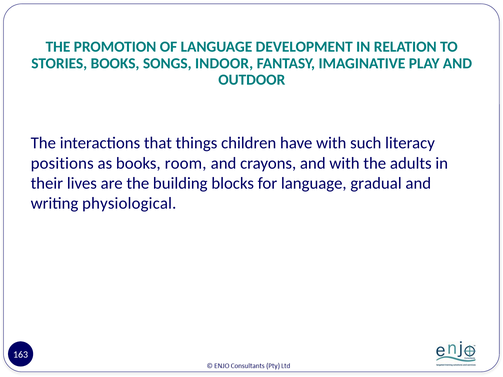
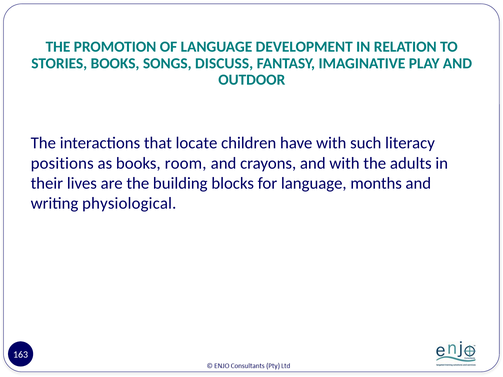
INDOOR: INDOOR -> DISCUSS
things: things -> locate
gradual: gradual -> months
